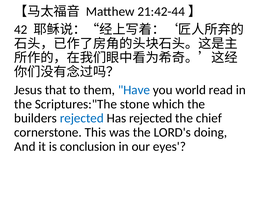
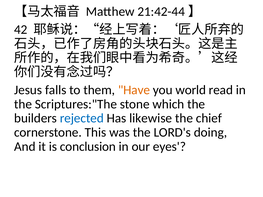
that: that -> falls
Have colour: blue -> orange
Has rejected: rejected -> likewise
